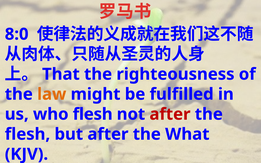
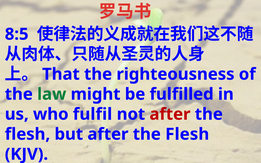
8:0: 8:0 -> 8:5
law colour: orange -> green
who flesh: flesh -> fulfil
but after the What: What -> Flesh
